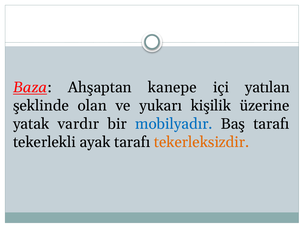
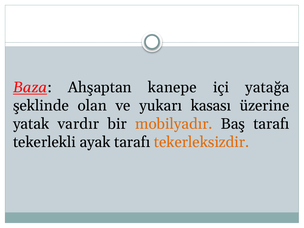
yatılan: yatılan -> yatağa
kişilik: kişilik -> kasası
mobilyadır colour: blue -> orange
